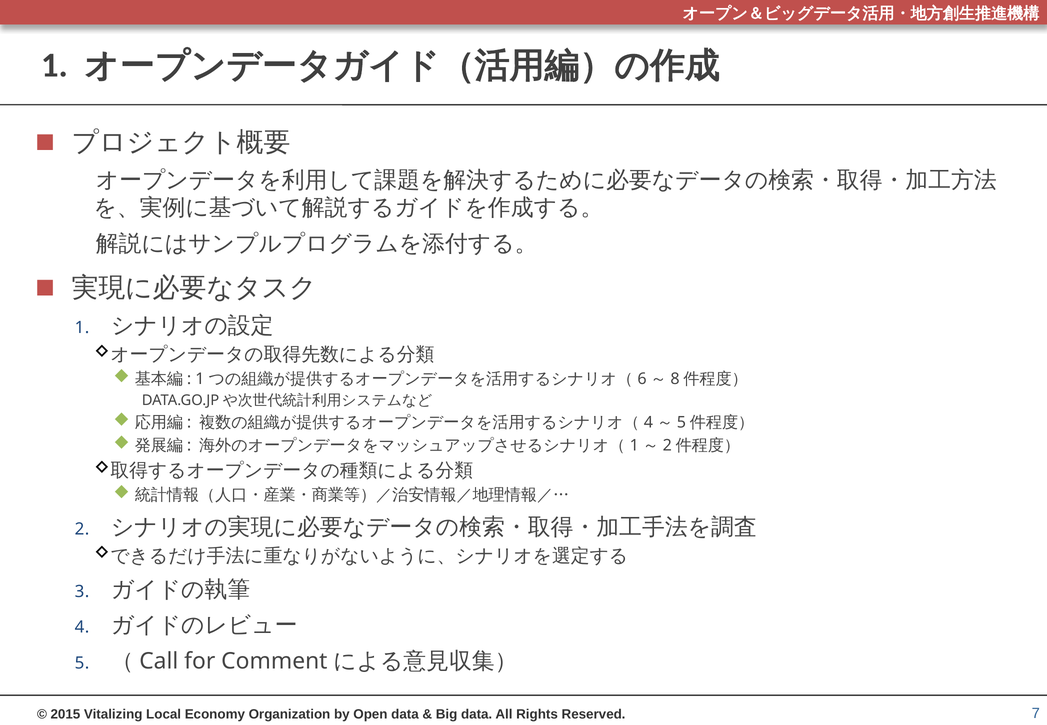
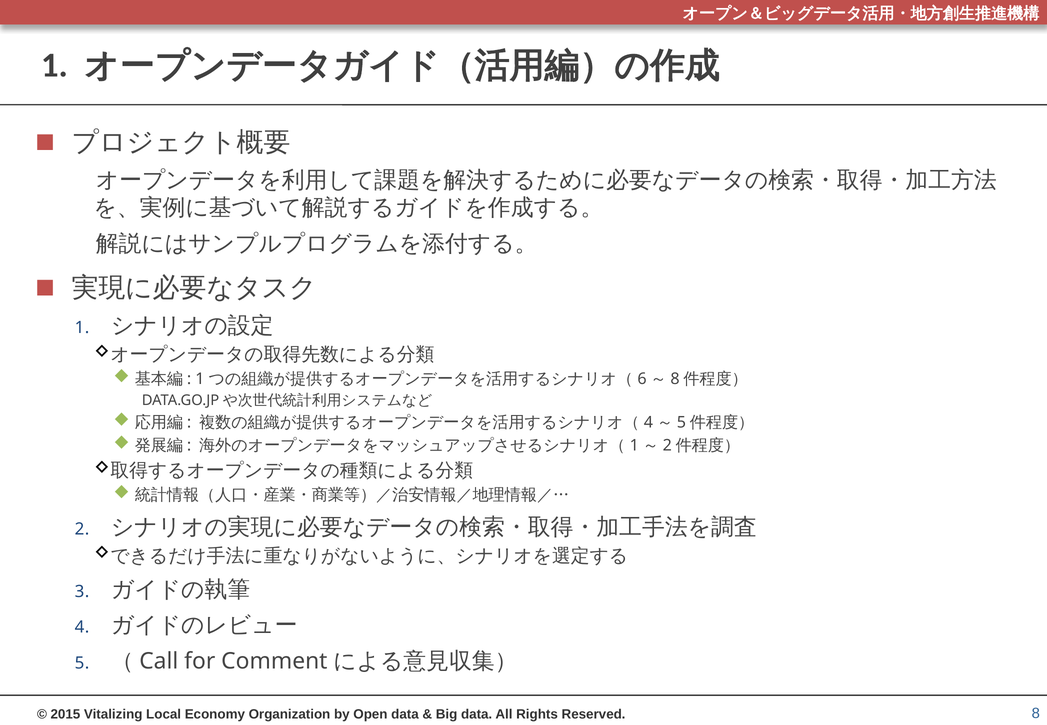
7: 7 -> 8
